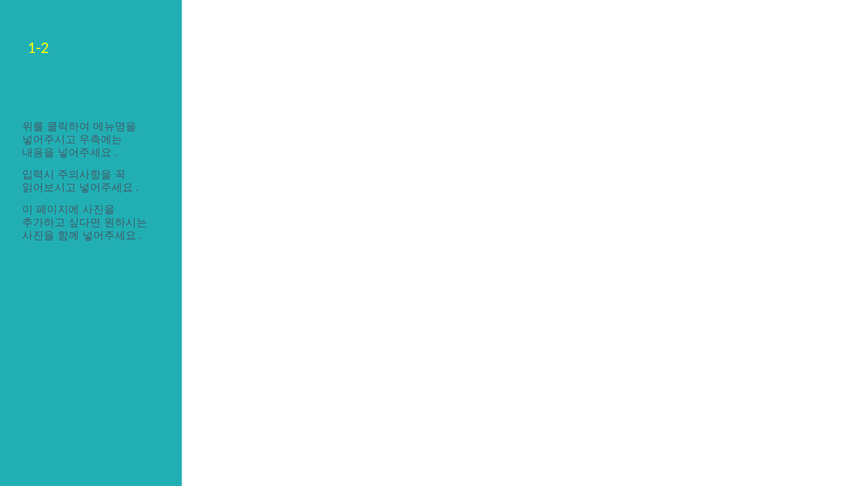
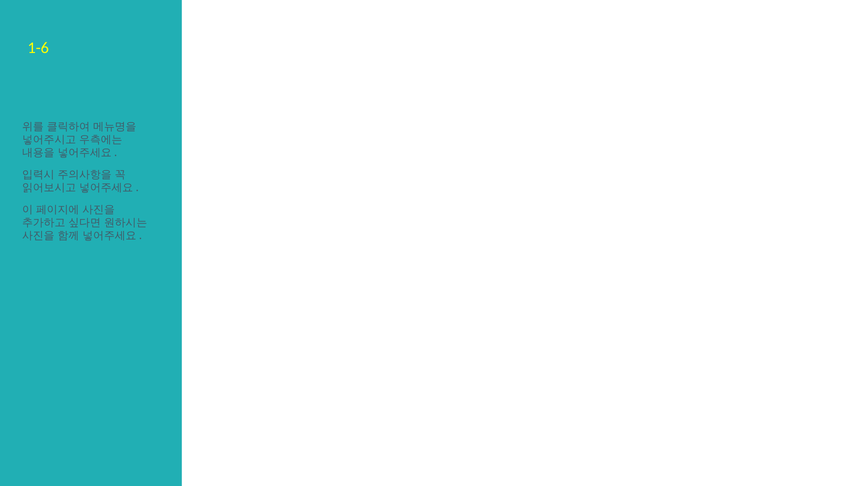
1-2: 1-2 -> 1-6
